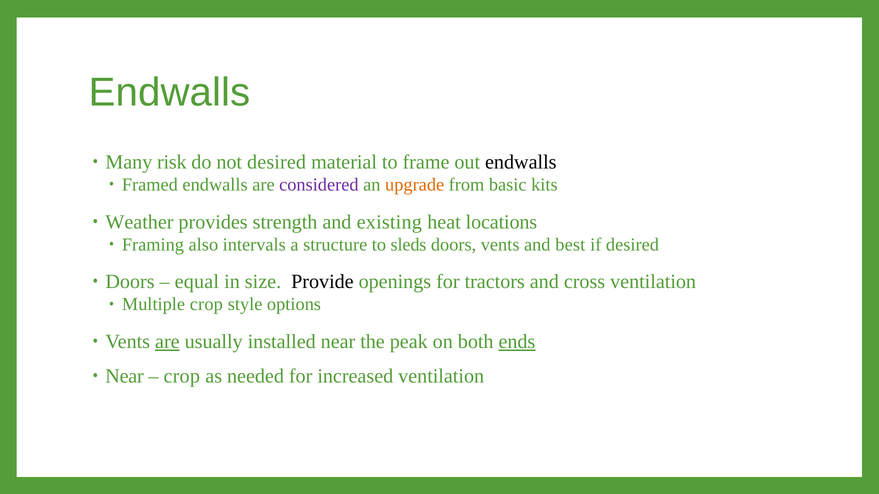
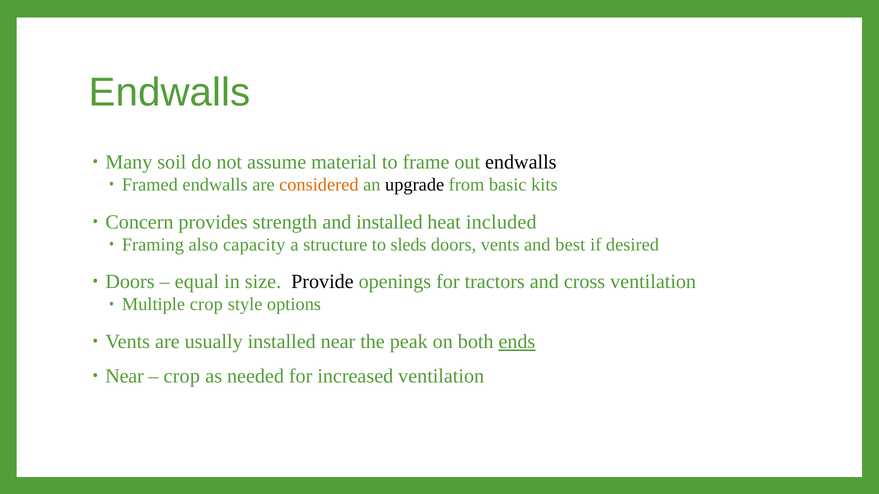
risk: risk -> soil
not desired: desired -> assume
considered colour: purple -> orange
upgrade colour: orange -> black
Weather: Weather -> Concern
and existing: existing -> installed
locations: locations -> included
intervals: intervals -> capacity
are at (167, 342) underline: present -> none
